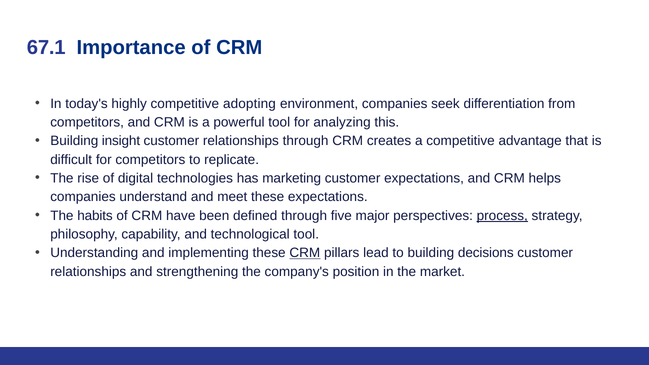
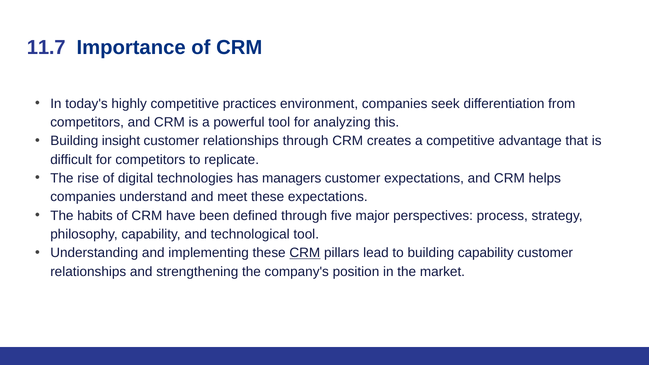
67.1: 67.1 -> 11.7
adopting: adopting -> practices
marketing: marketing -> managers
process underline: present -> none
building decisions: decisions -> capability
